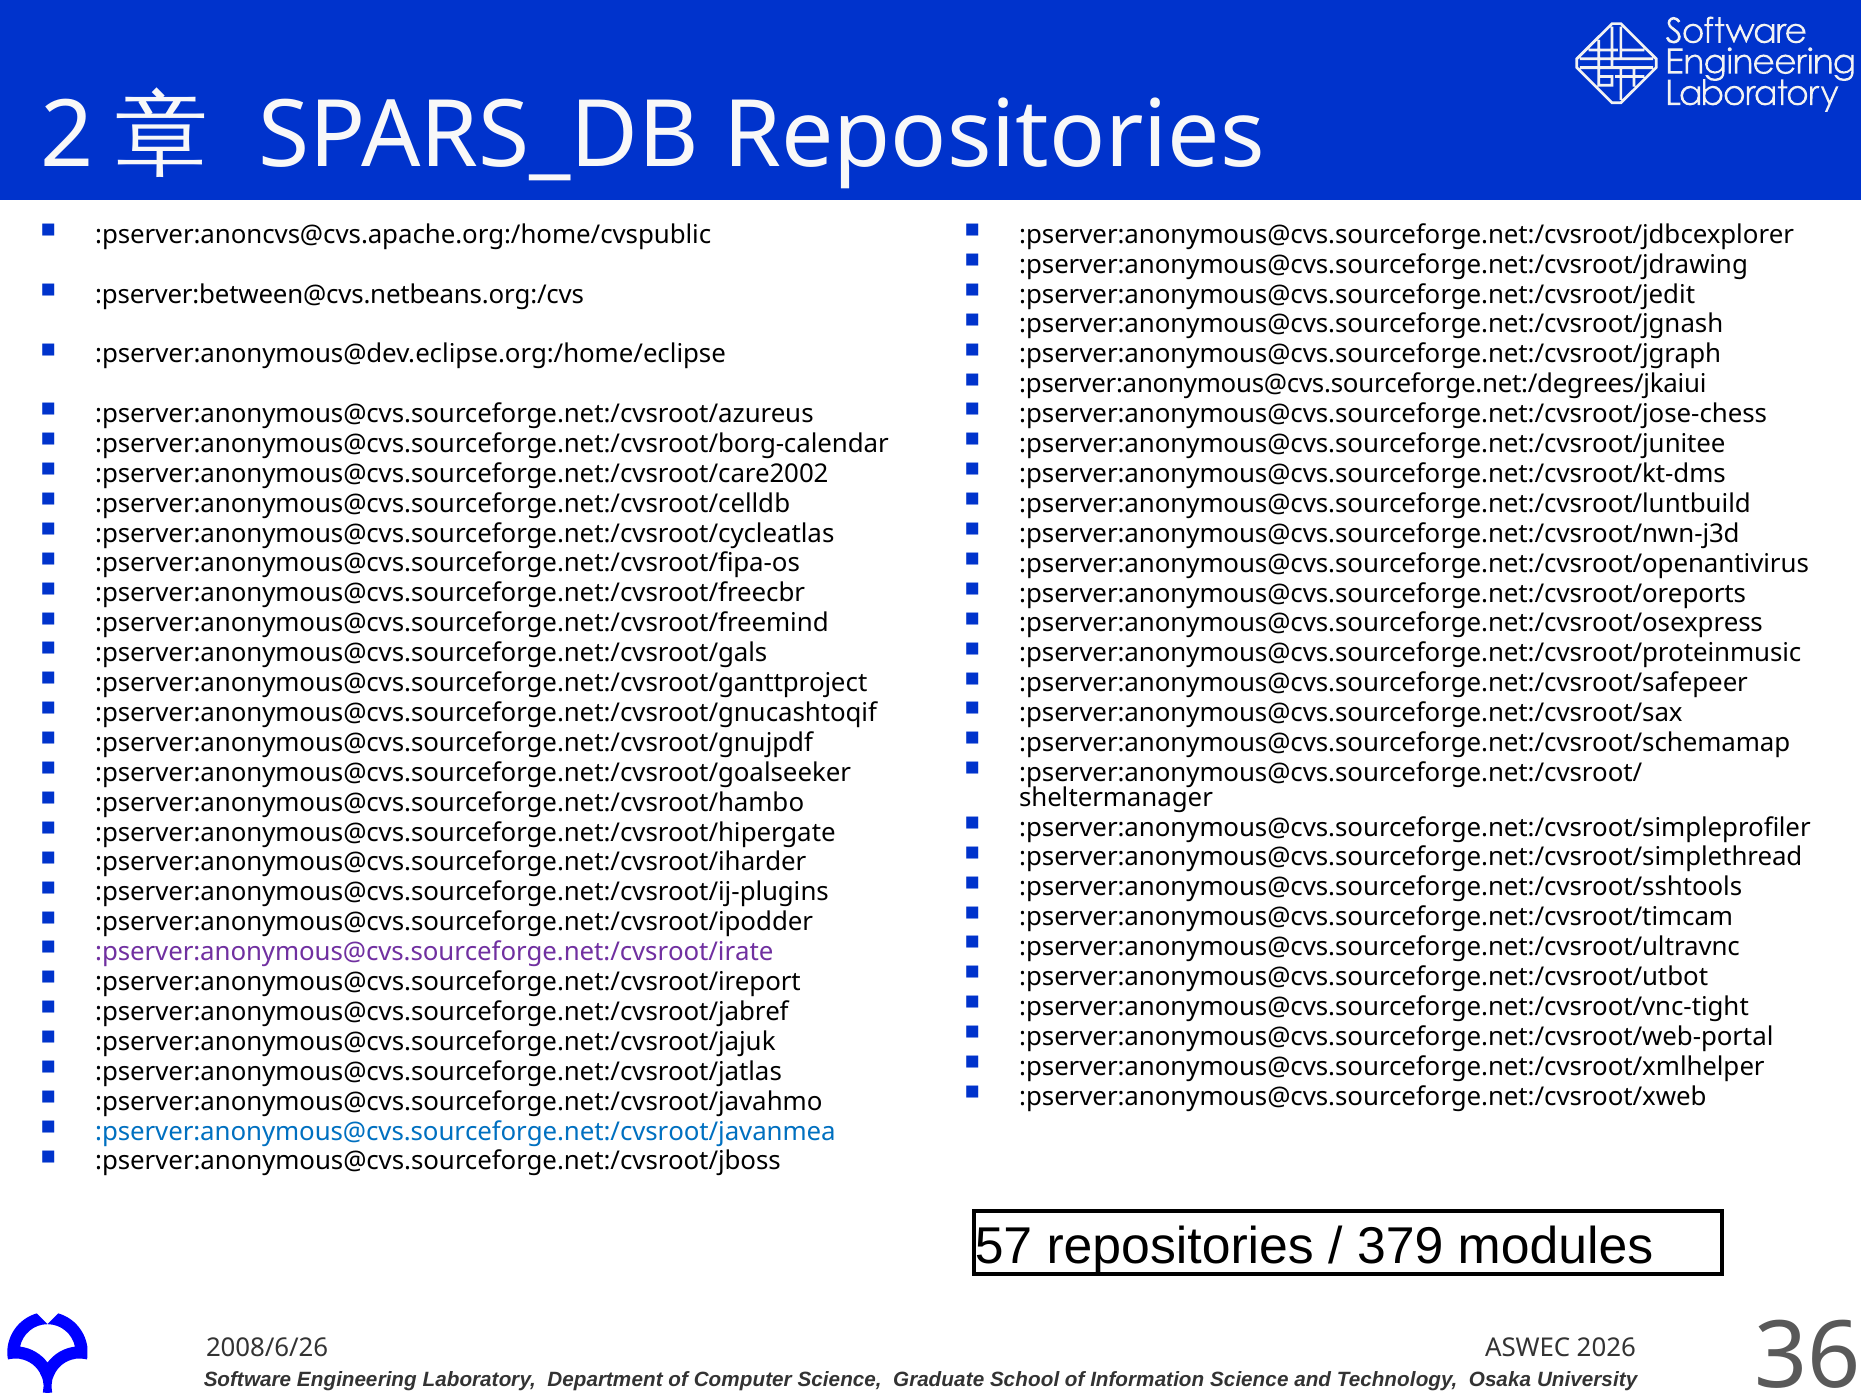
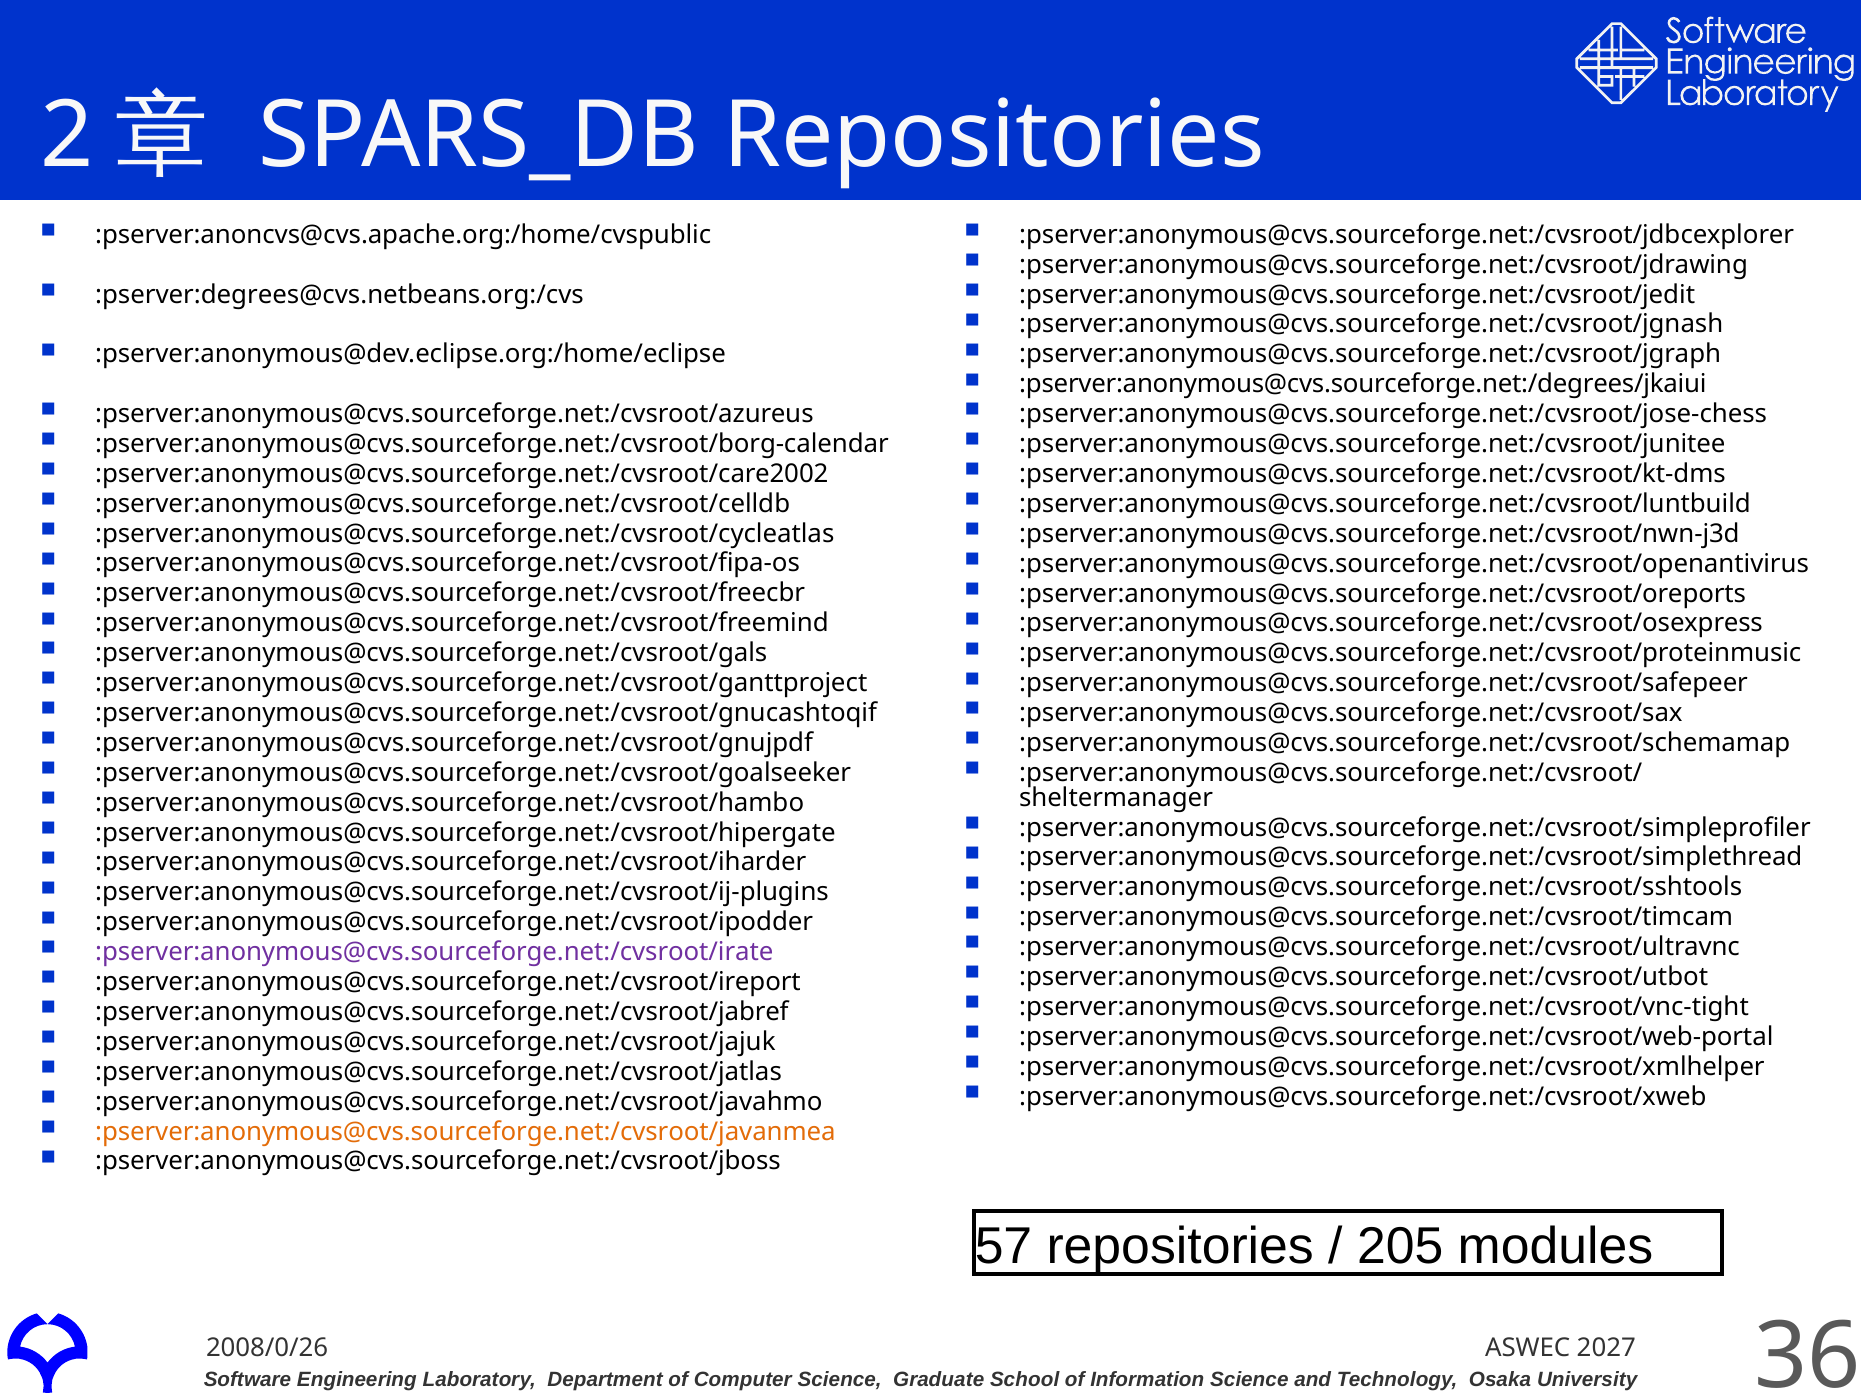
:pserver:between@cvs.netbeans.org:/cvs: :pserver:between@cvs.netbeans.org:/cvs -> :pserver:degrees@cvs.netbeans.org:/cvs
:pserver:anonymous@cvs.sourceforge.net:/cvsroot/javanmea colour: blue -> orange
379: 379 -> 205
2008/6/26: 2008/6/26 -> 2008/0/26
2026: 2026 -> 2027
